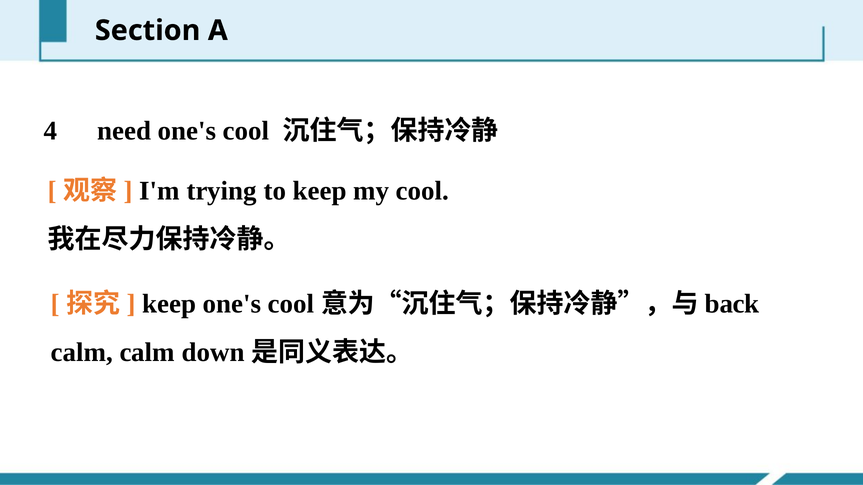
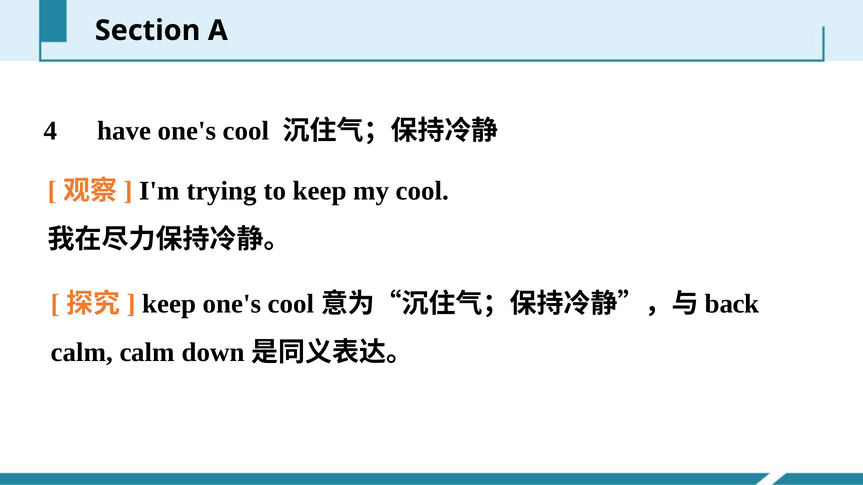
need: need -> have
